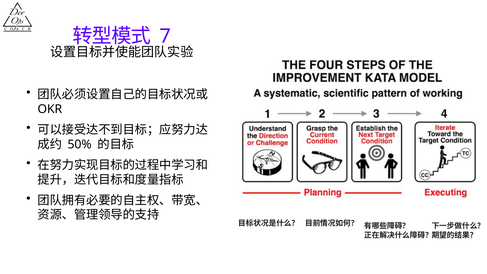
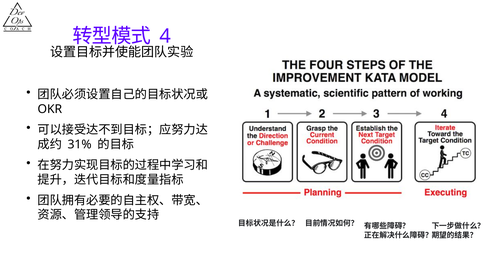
7: 7 -> 4
50%: 50% -> 31%
